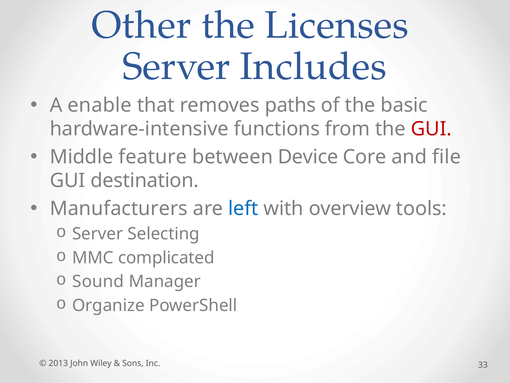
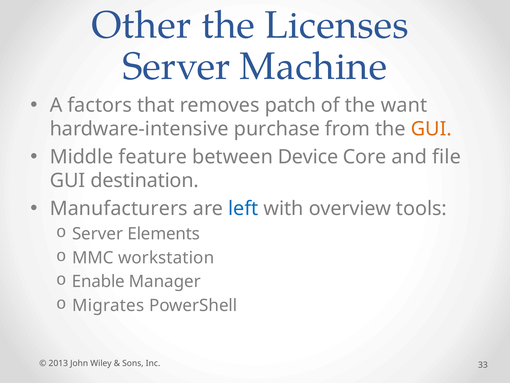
Includes: Includes -> Machine
enable: enable -> factors
paths: paths -> patch
basic: basic -> want
functions: functions -> purchase
GUI at (431, 129) colour: red -> orange
Selecting: Selecting -> Elements
complicated: complicated -> workstation
Sound: Sound -> Enable
Organize: Organize -> Migrates
